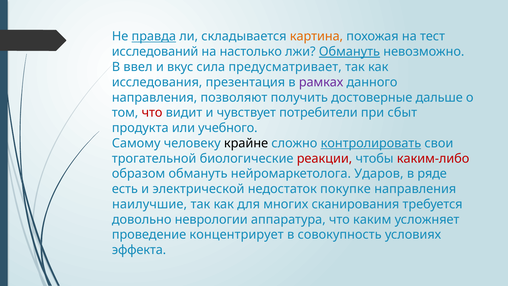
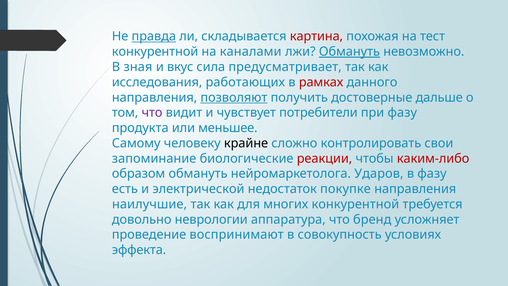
картина colour: orange -> red
исследований at (155, 52): исследований -> конкурентной
настолько: настолько -> каналами
ввел: ввел -> зная
презентация: презентация -> работающих
рамках colour: purple -> red
позволяют underline: none -> present
что at (152, 113) colour: red -> purple
при сбыт: сбыт -> фазу
учебного: учебного -> меньшее
контролировать underline: present -> none
трогательной: трогательной -> запоминание
в ряде: ряде -> фазу
многих сканирования: сканирования -> конкурентной
каким: каким -> бренд
концентрирует: концентрирует -> воспринимают
